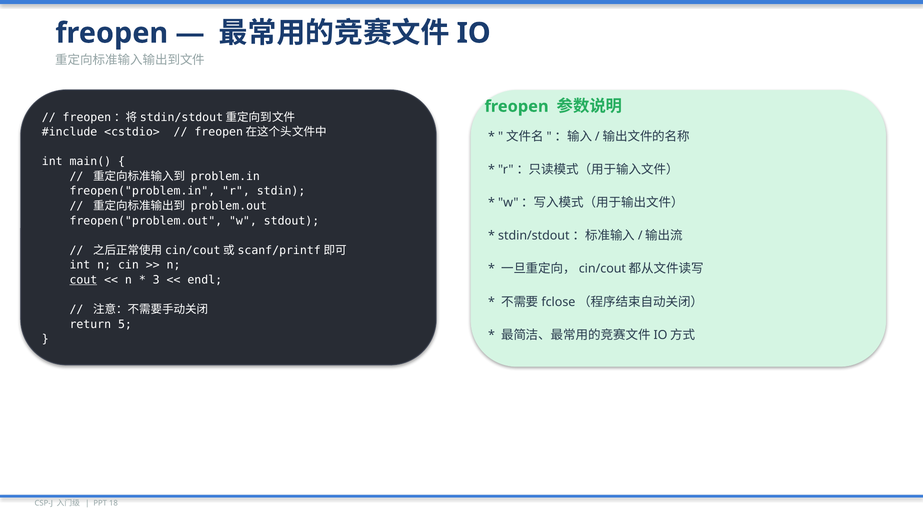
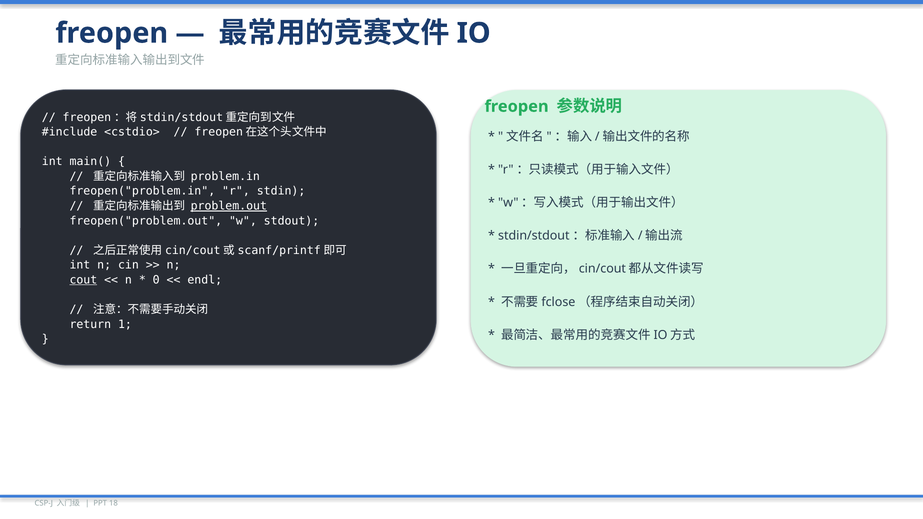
problem.out underline: none -> present
3: 3 -> 0
5: 5 -> 1
